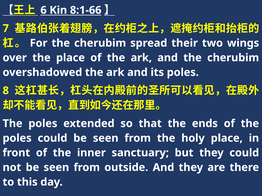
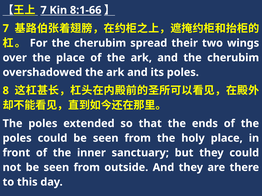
6 at (44, 10): 6 -> 7
